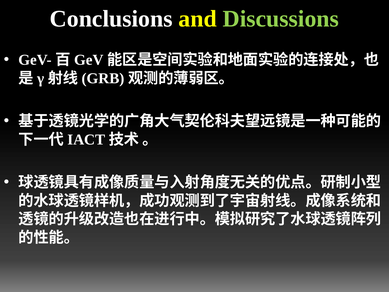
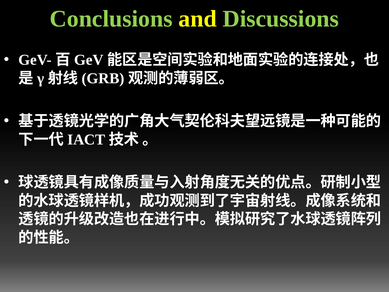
Conclusions colour: white -> light green
